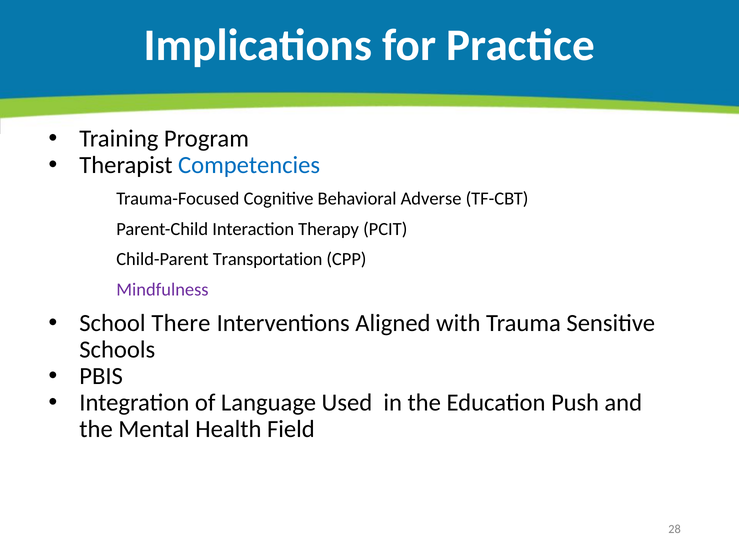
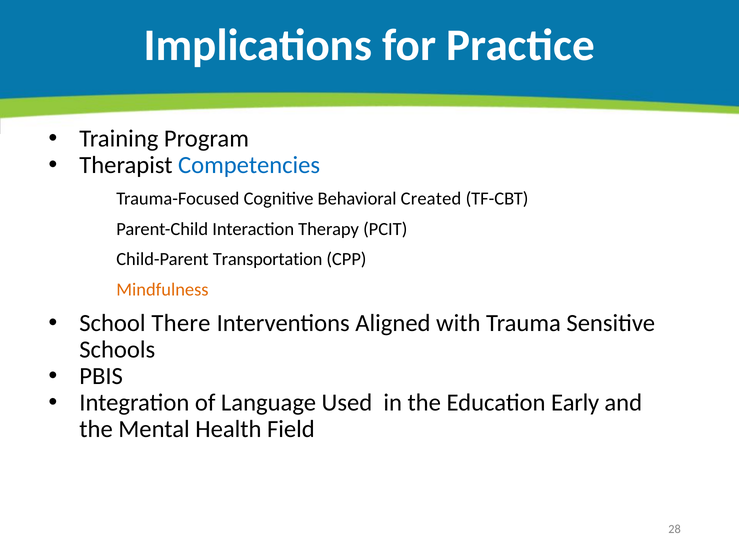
Adverse: Adverse -> Created
Mindfulness colour: purple -> orange
Push: Push -> Early
